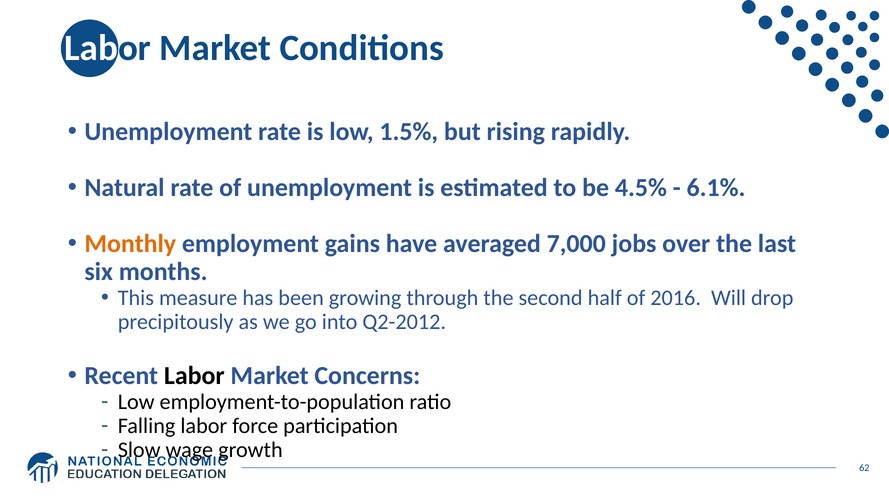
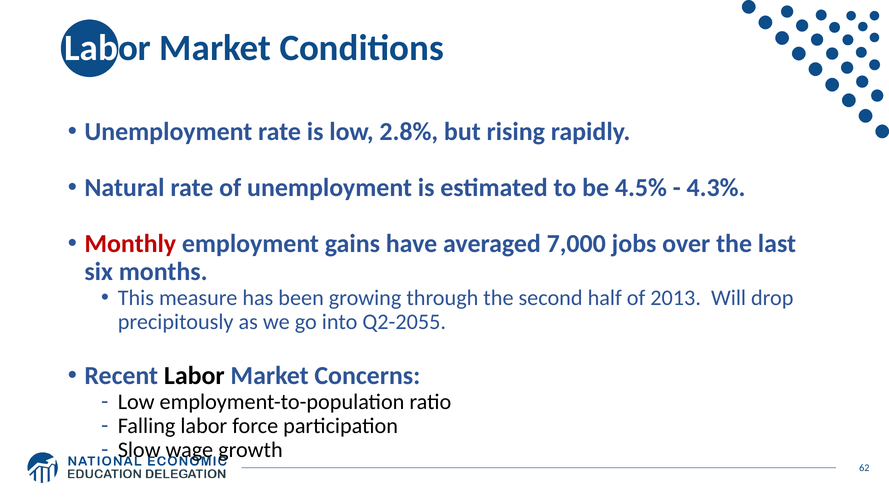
1.5%: 1.5% -> 2.8%
6.1%: 6.1% -> 4.3%
Monthly colour: orange -> red
2016: 2016 -> 2013
Q2-2012: Q2-2012 -> Q2-2055
